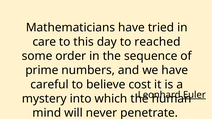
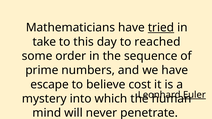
tried underline: none -> present
care: care -> take
careful: careful -> escape
